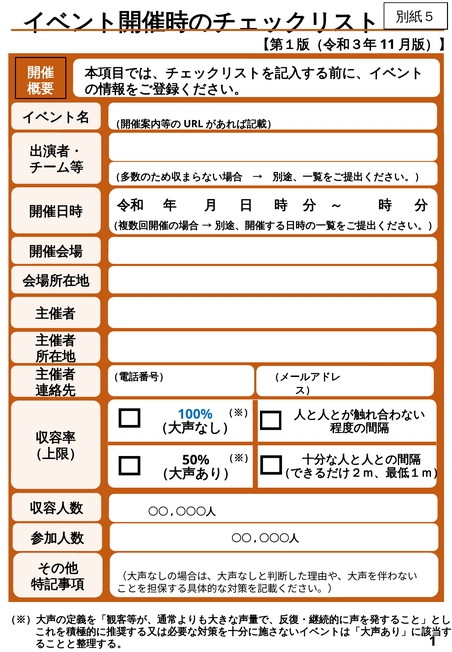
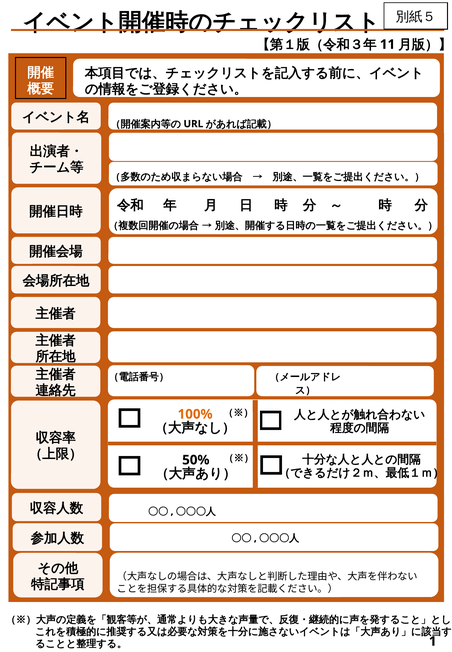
100% colour: blue -> orange
